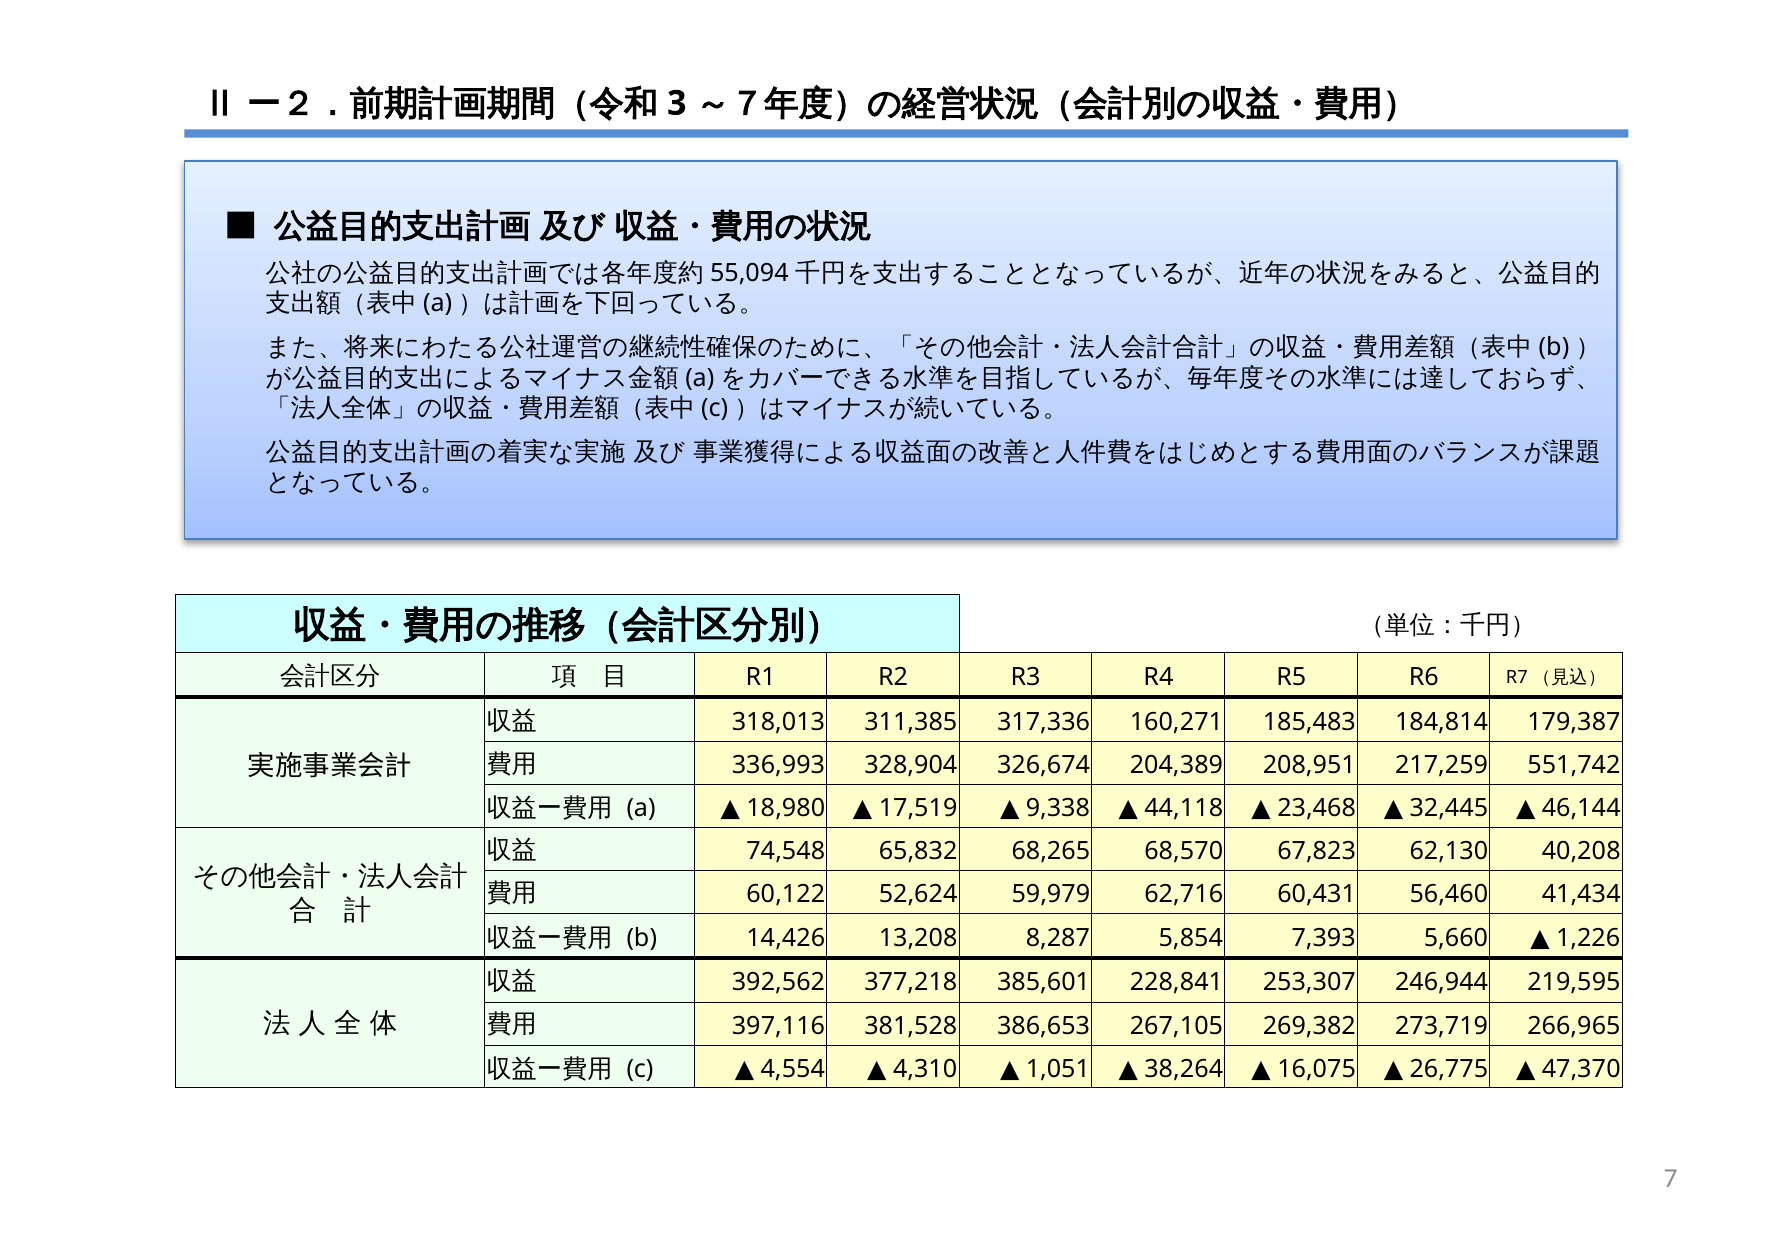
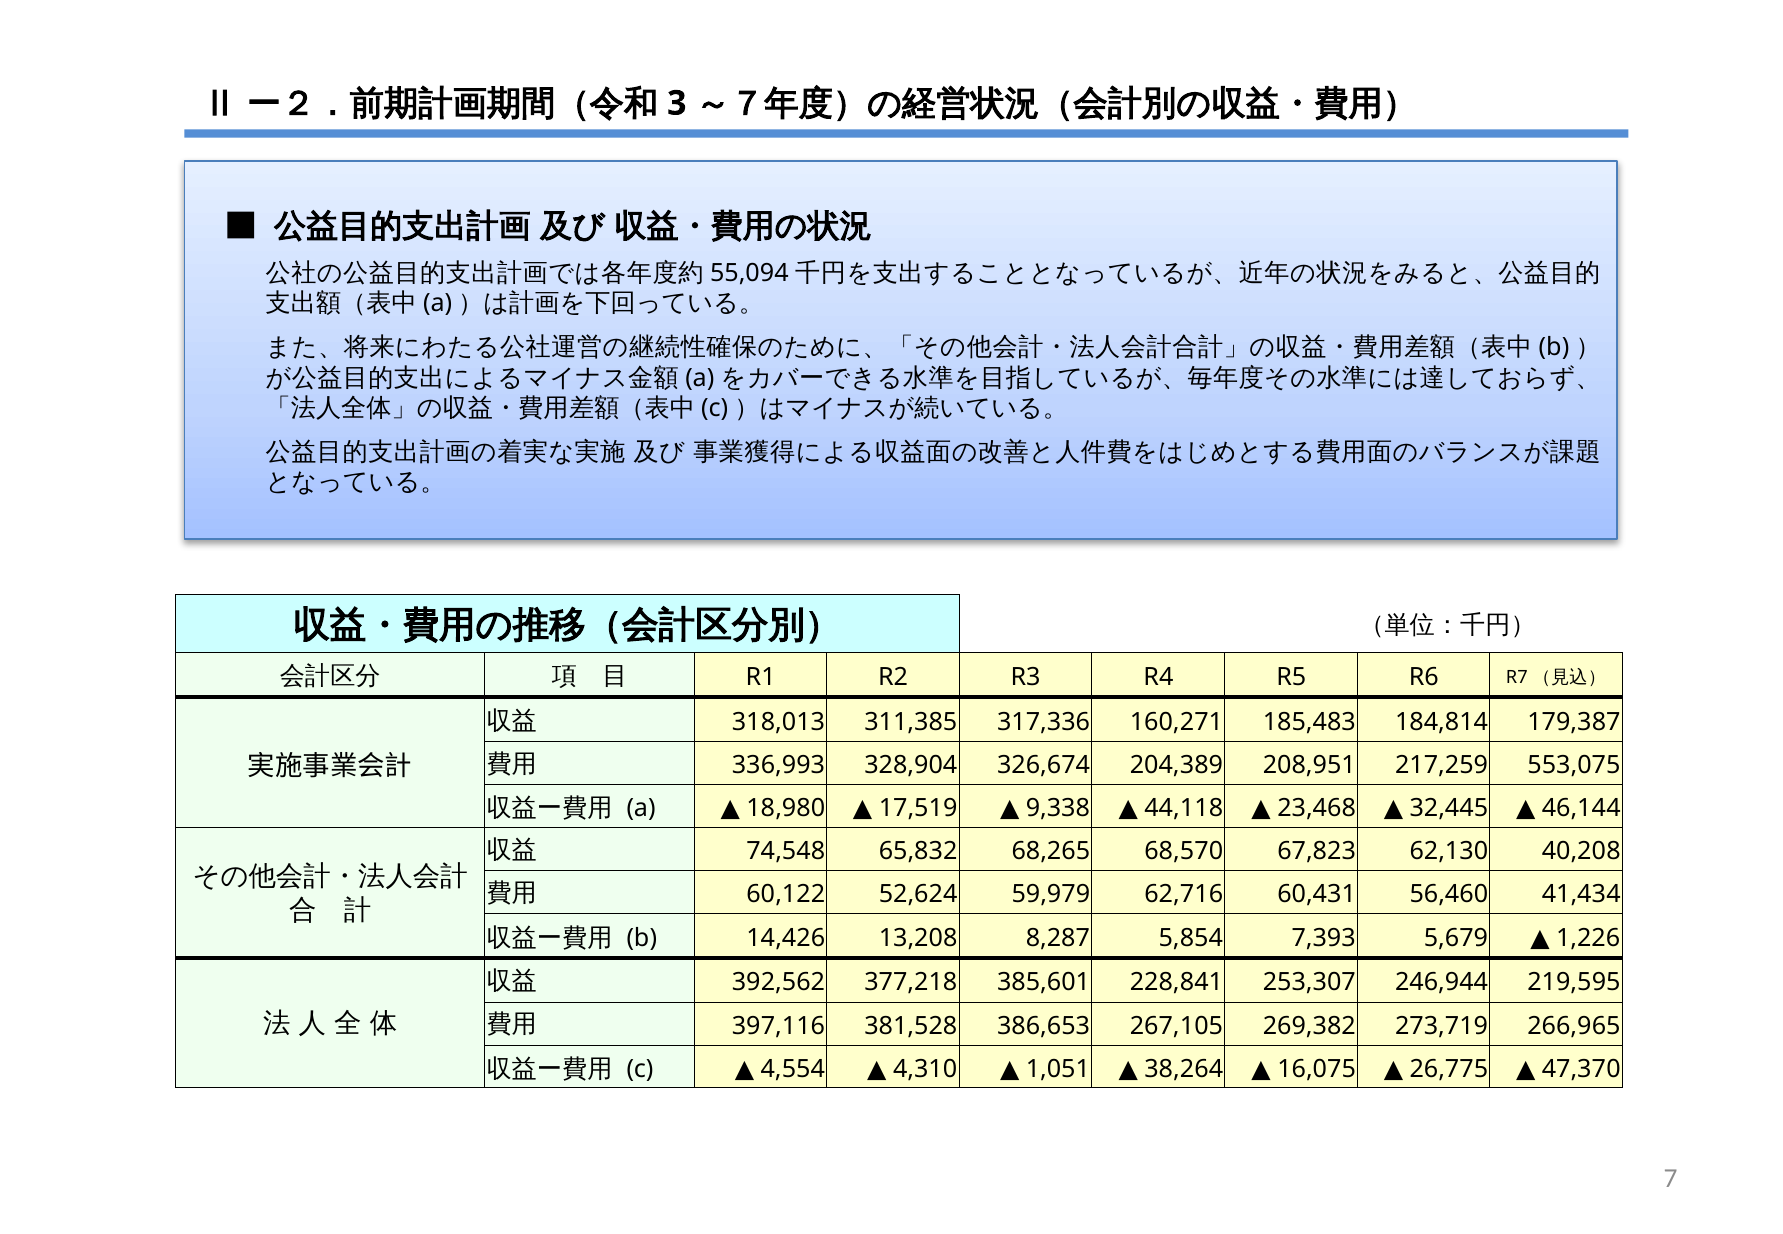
551,742: 551,742 -> 553,075
5,660: 5,660 -> 5,679
